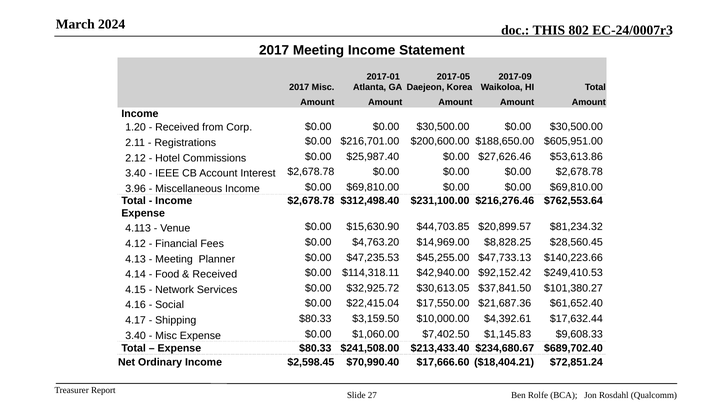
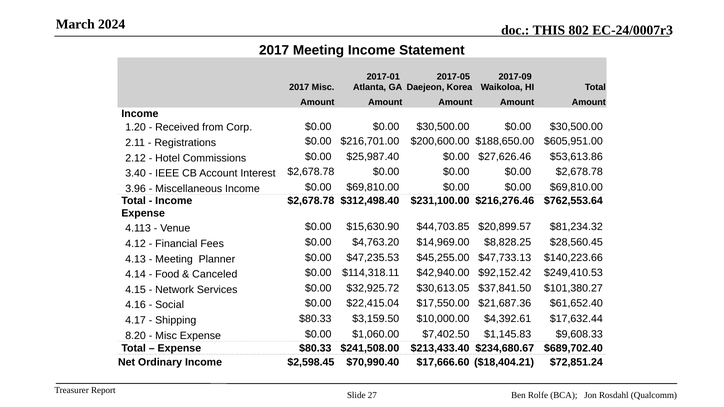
Received at (215, 275): Received -> Canceled
3.40 at (136, 336): 3.40 -> 8.20
